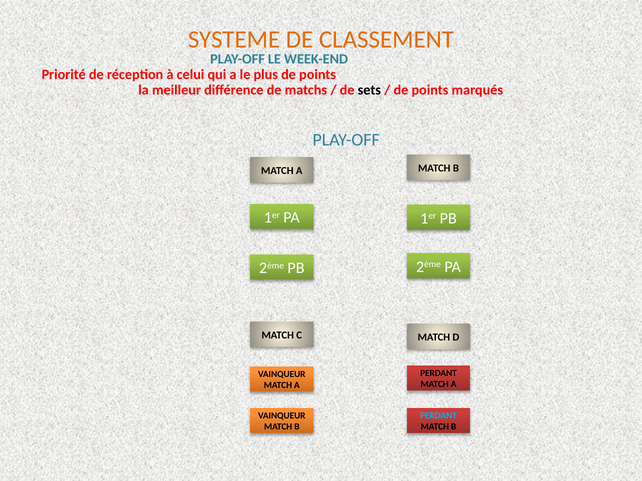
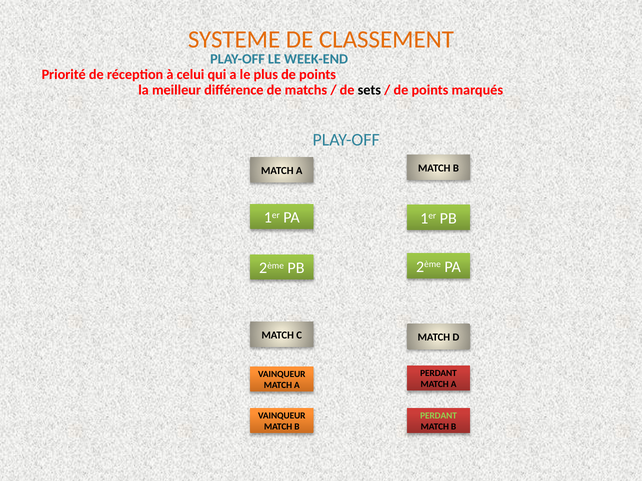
PERDANT at (439, 416) colour: light blue -> light green
